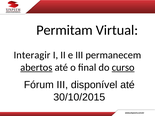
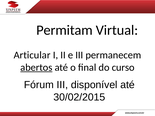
Interagir: Interagir -> Articular
curso underline: present -> none
30/10/2015: 30/10/2015 -> 30/02/2015
